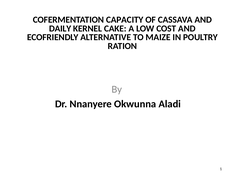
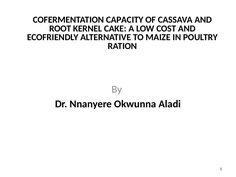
DAILY: DAILY -> ROOT
